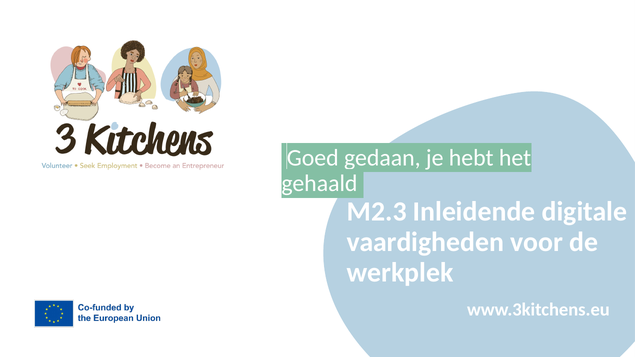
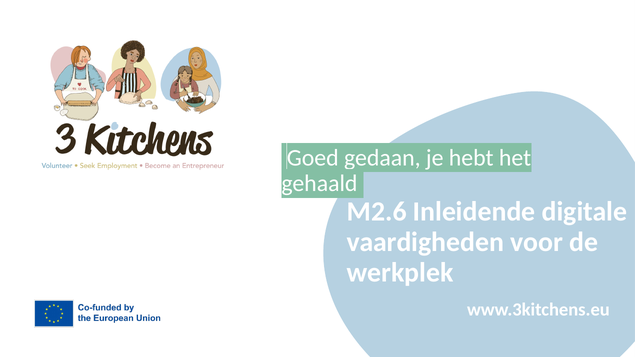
M2.3: M2.3 -> M2.6
